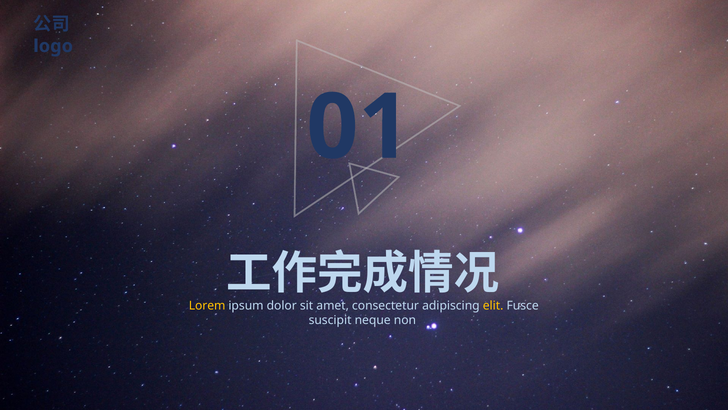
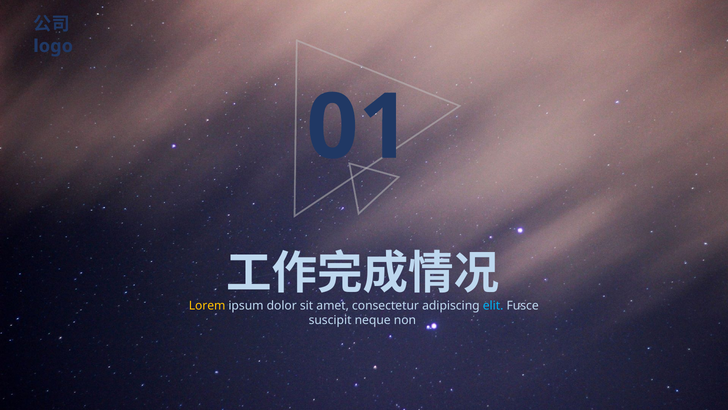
elit colour: yellow -> light blue
